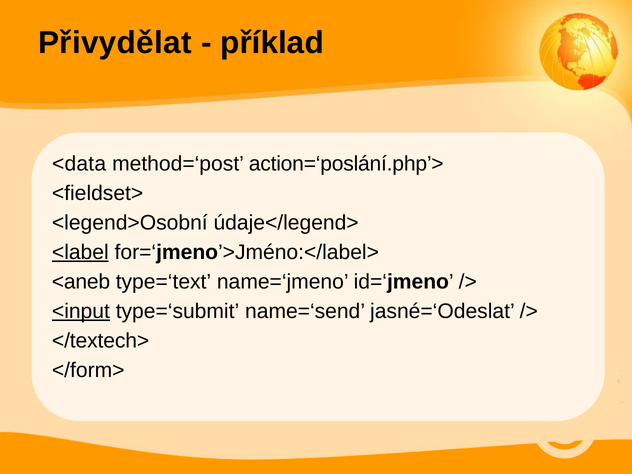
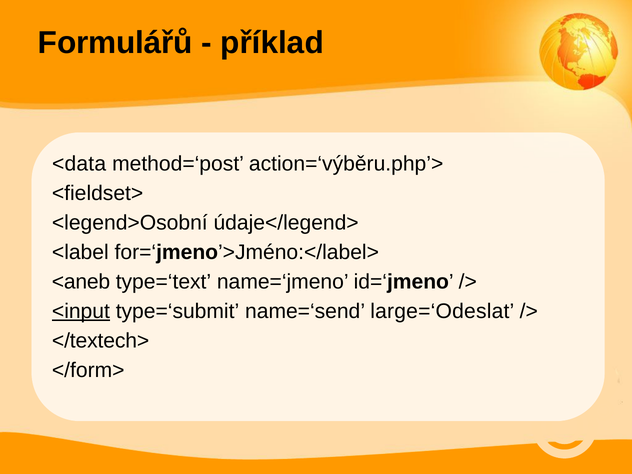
Přivydělat: Přivydělat -> Formulářů
action=‘poslání.php’>: action=‘poslání.php’> -> action=‘výběru.php’>
<label underline: present -> none
jasné=‘Odeslat: jasné=‘Odeslat -> large=‘Odeslat
